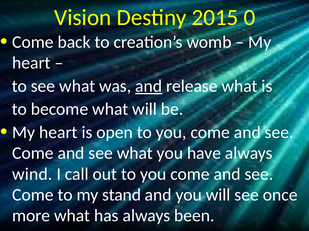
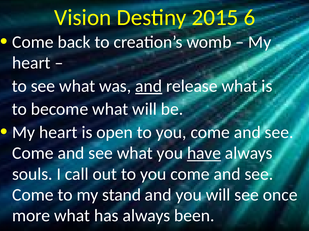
0: 0 -> 6
have underline: none -> present
wind: wind -> souls
